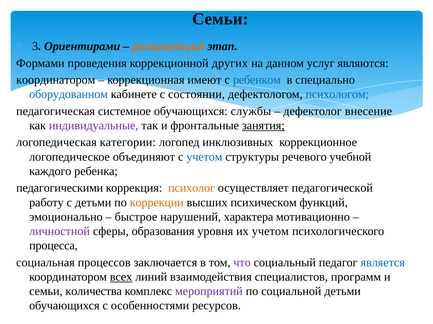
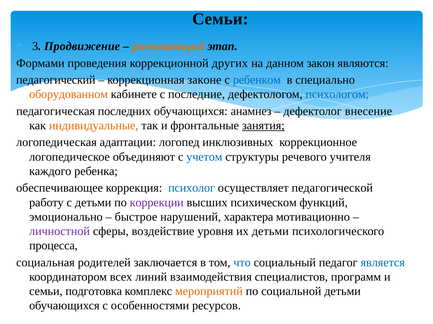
Ориентирами: Ориентирами -> Продвижение
услуг: услуг -> закон
координатором at (56, 80): координатором -> педагогический
имеют: имеют -> законе
оборудованном colour: blue -> orange
состоянии: состоянии -> последние
системное: системное -> последних
службы: службы -> анамнез
индивидуальные colour: purple -> orange
категории: категории -> адаптации
учебной: учебной -> учителя
педагогическими: педагогическими -> обеспечивающее
психолог colour: orange -> blue
коррекции colour: orange -> purple
образования: образования -> воздействие
их учетом: учетом -> детьми
процессов: процессов -> родителей
что colour: purple -> blue
всех underline: present -> none
количества: количества -> подготовка
мероприятий colour: purple -> orange
